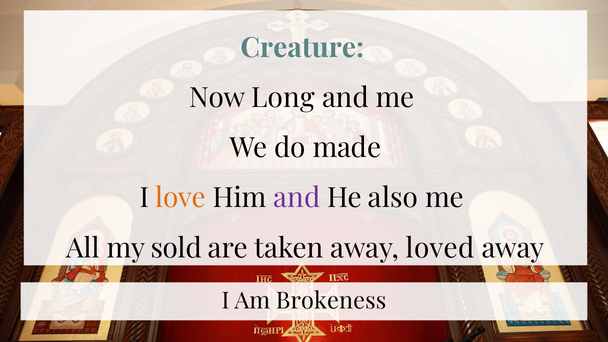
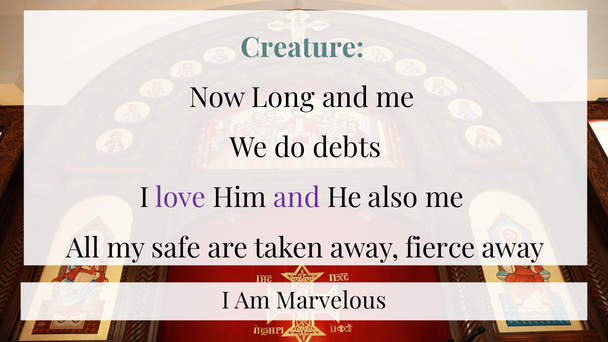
made: made -> debts
love colour: orange -> purple
sold: sold -> safe
loved: loved -> fierce
Brokeness: Brokeness -> Marvelous
